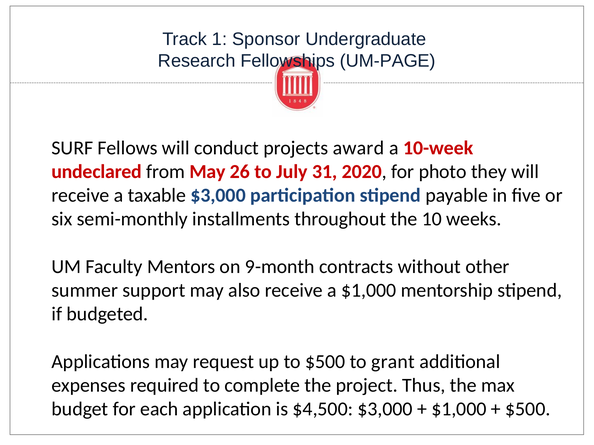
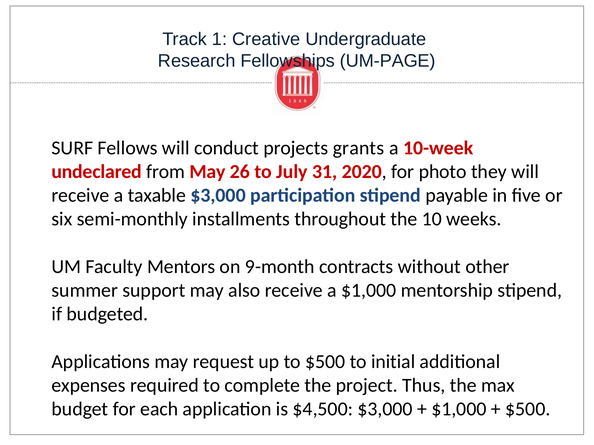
Sponsor: Sponsor -> Creative
award: award -> grants
grant: grant -> initial
